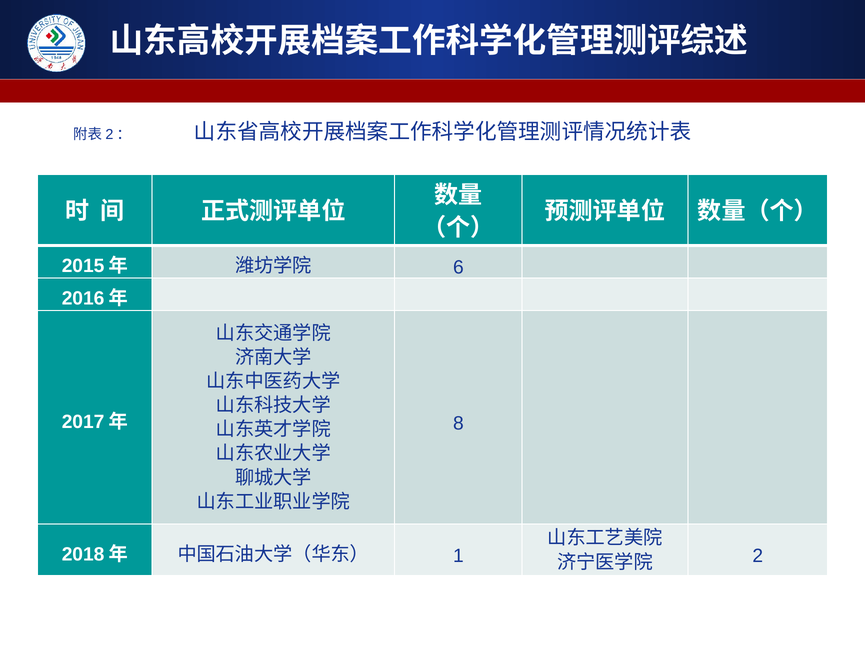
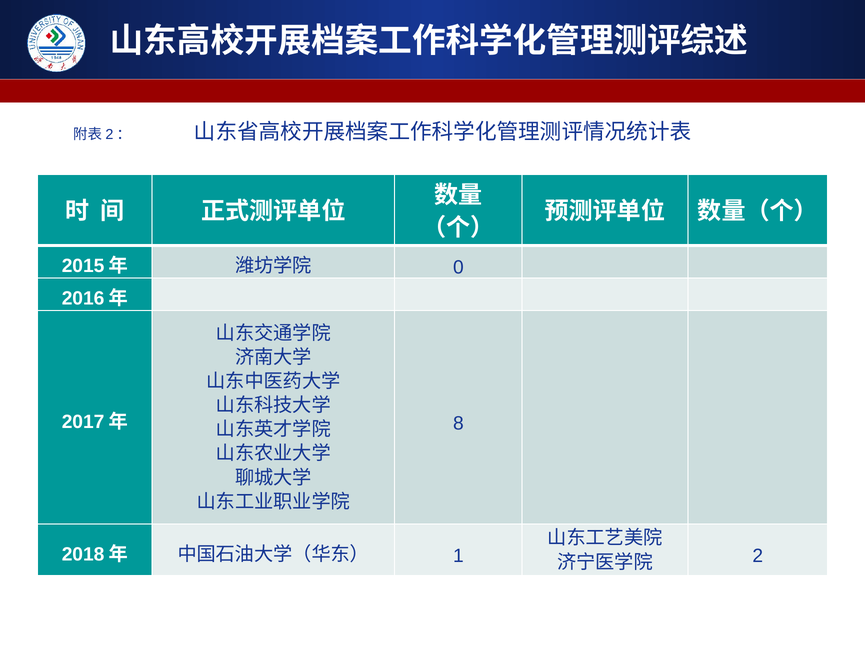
6: 6 -> 0
